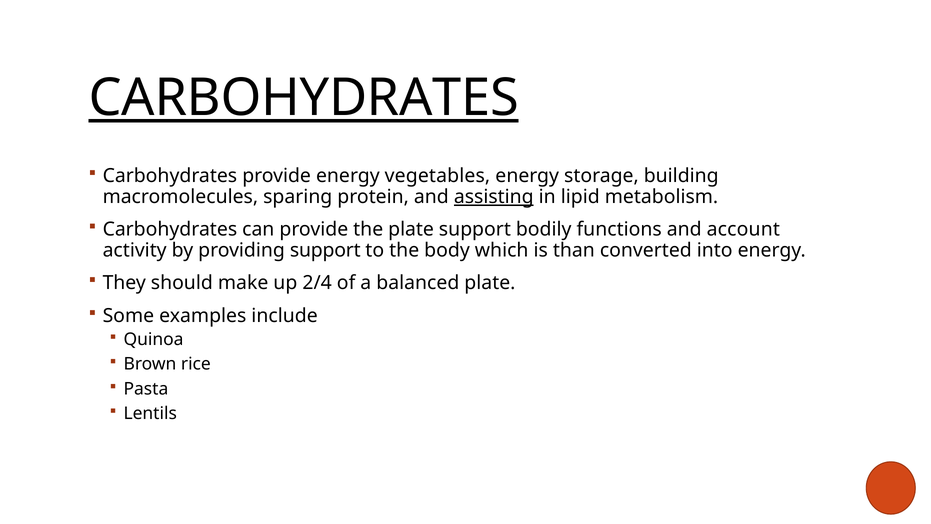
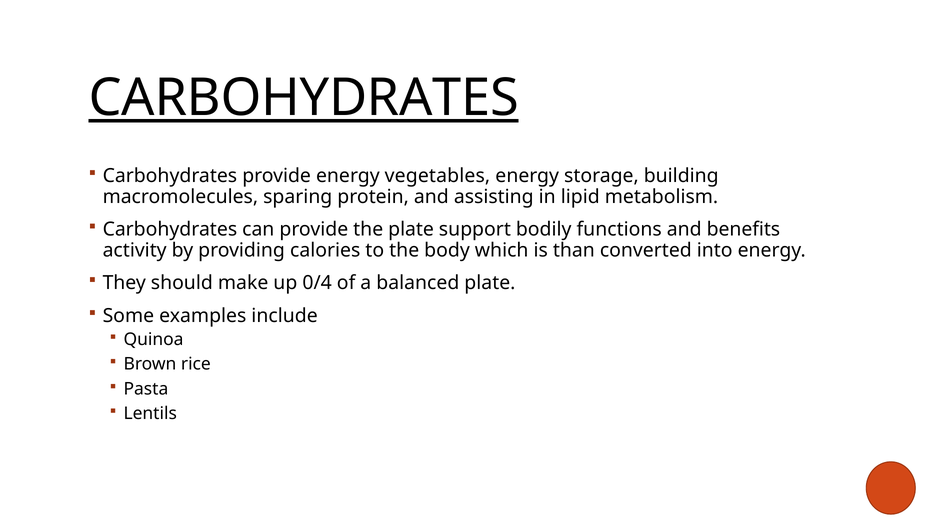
assisting underline: present -> none
account: account -> benefits
providing support: support -> calories
2/4: 2/4 -> 0/4
